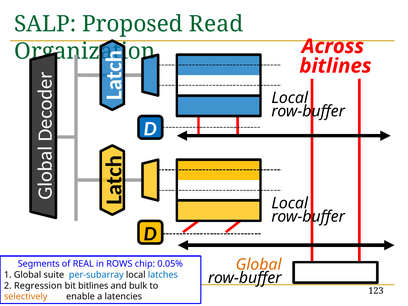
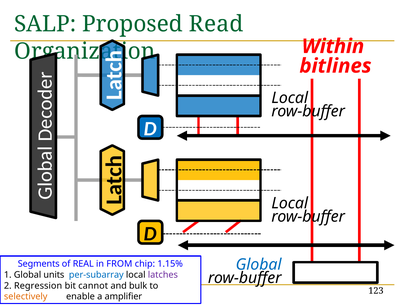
Across: Across -> Within
Global at (259, 264) colour: orange -> blue
ROWS: ROWS -> FROM
0.05%: 0.05% -> 1.15%
suite: suite -> units
latches colour: blue -> purple
bit bitlines: bitlines -> cannot
latencies: latencies -> amplifier
